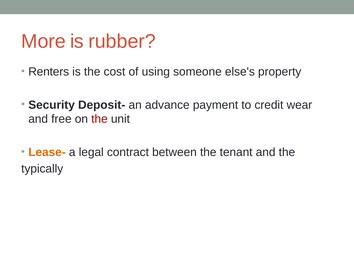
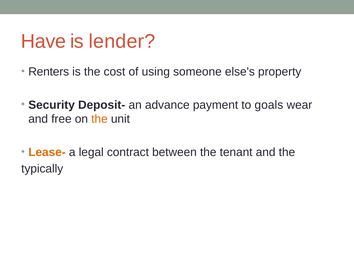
More: More -> Have
rubber: rubber -> lender
credit: credit -> goals
the at (99, 119) colour: red -> orange
